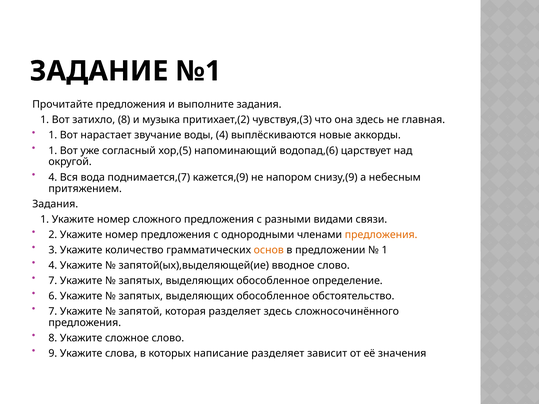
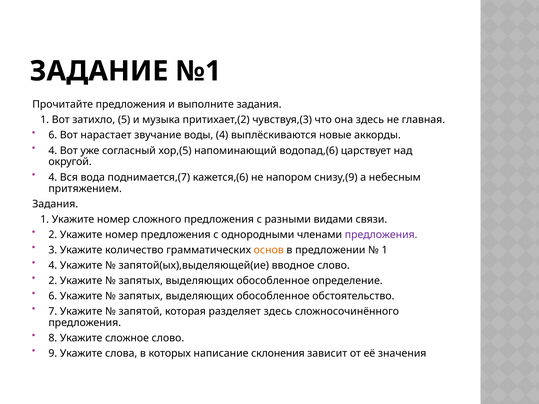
затихло 8: 8 -> 5
1 at (53, 135): 1 -> 6
1 at (53, 151): 1 -> 4
кажется,(9: кажется,(9 -> кажется,(6
предложения at (381, 235) colour: orange -> purple
7 at (53, 281): 7 -> 2
написание разделяет: разделяет -> склонения
